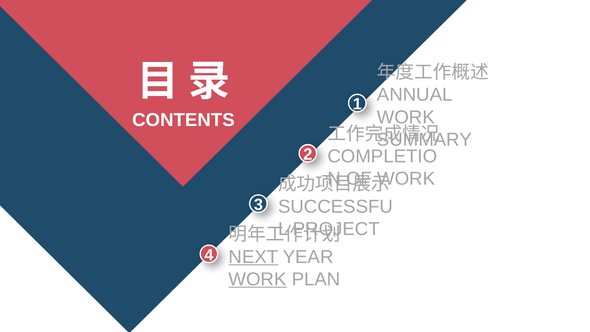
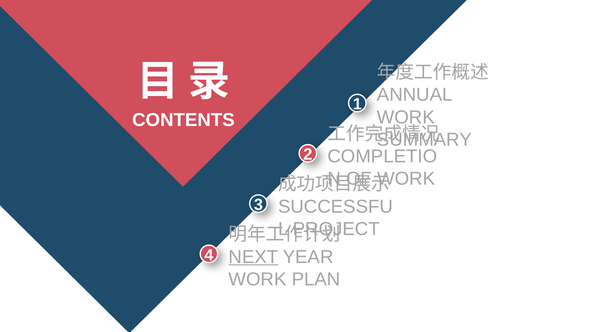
WORK at (258, 279) underline: present -> none
